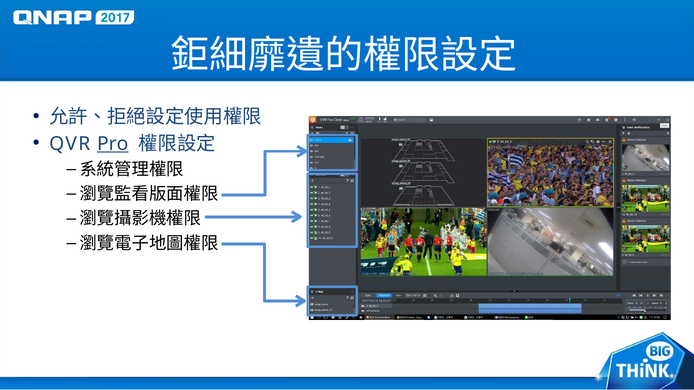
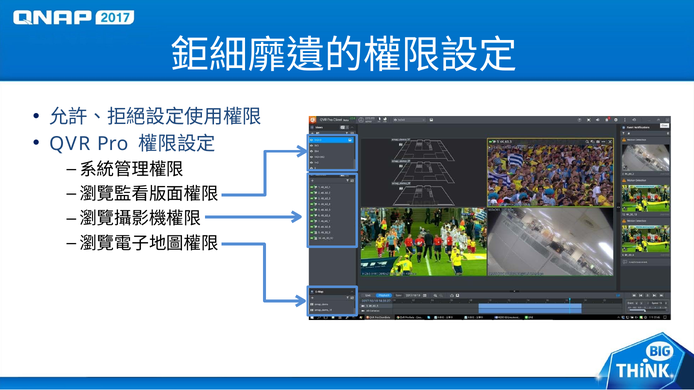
Pro underline: present -> none
